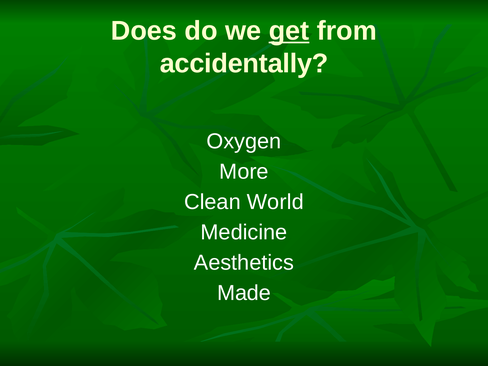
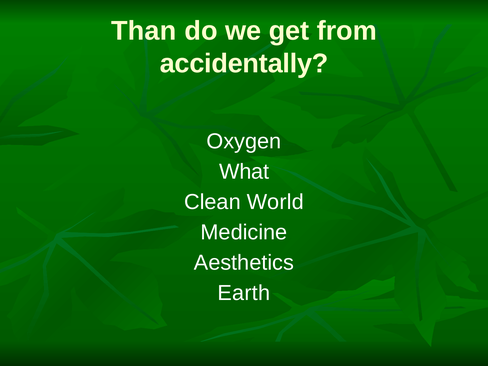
Does: Does -> Than
get underline: present -> none
More: More -> What
Made: Made -> Earth
